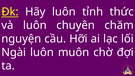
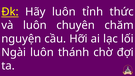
muôn: muôn -> thánh
